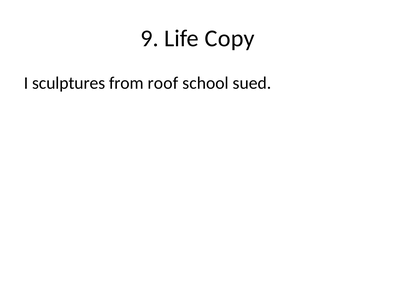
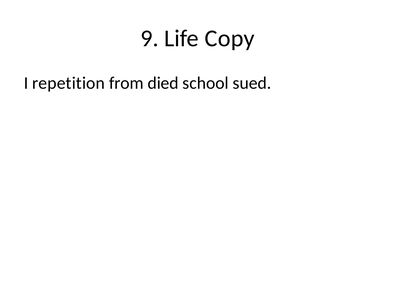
sculptures: sculptures -> repetition
roof: roof -> died
